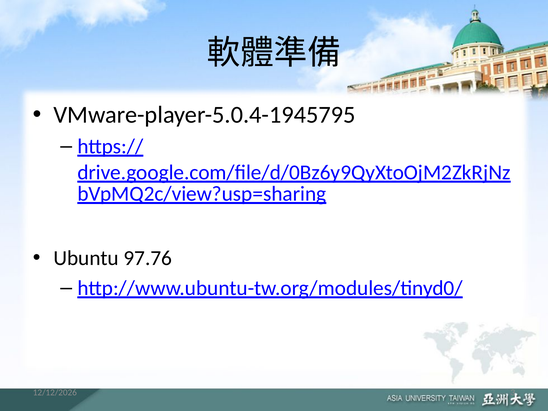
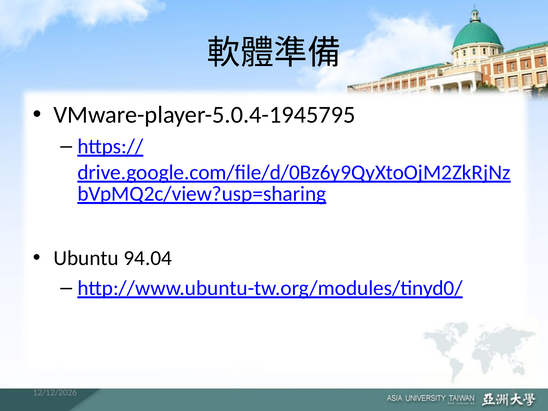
97.76: 97.76 -> 94.04
